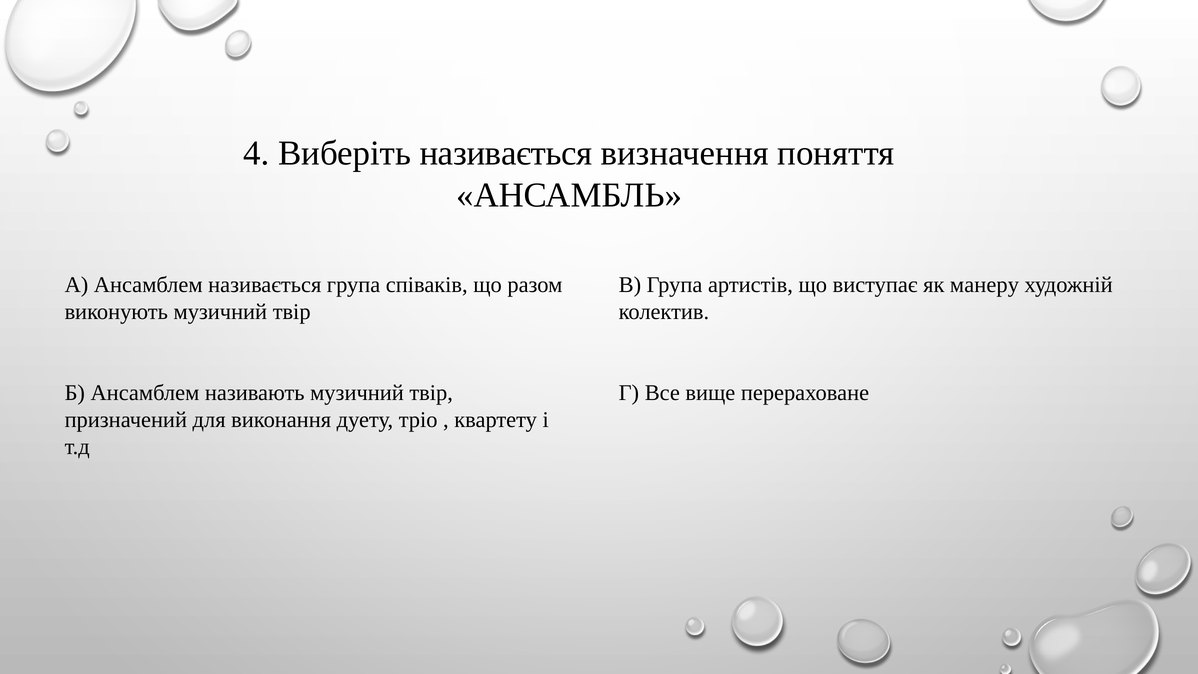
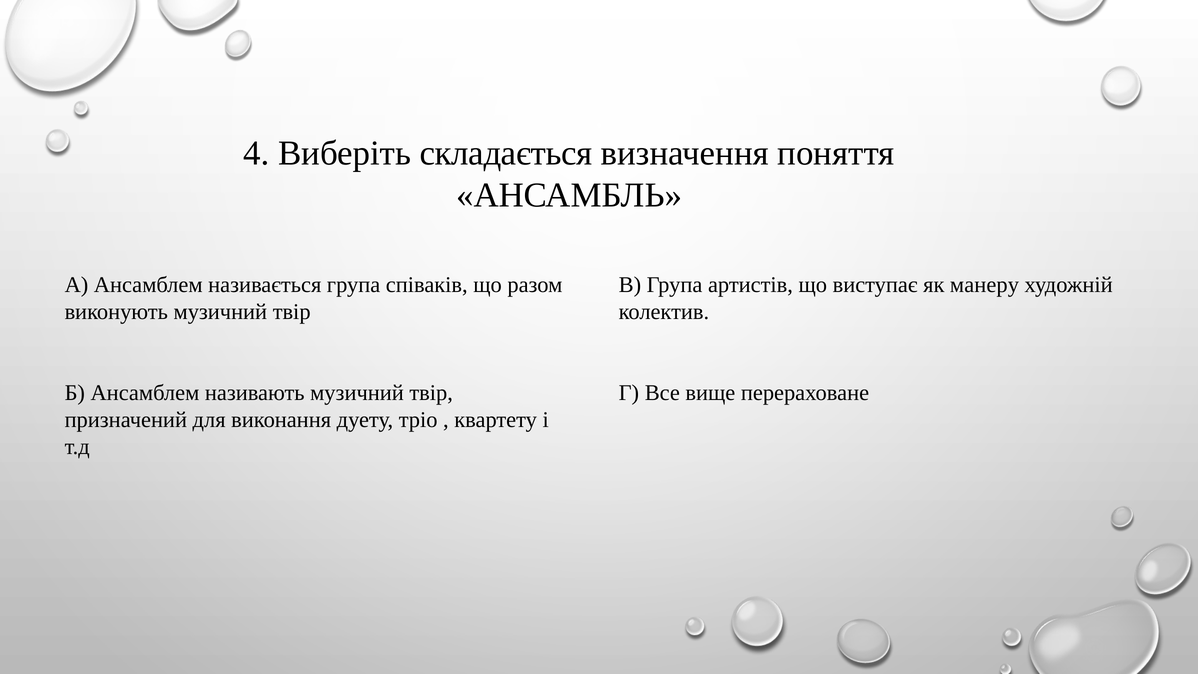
Виберіть називається: називається -> складається
